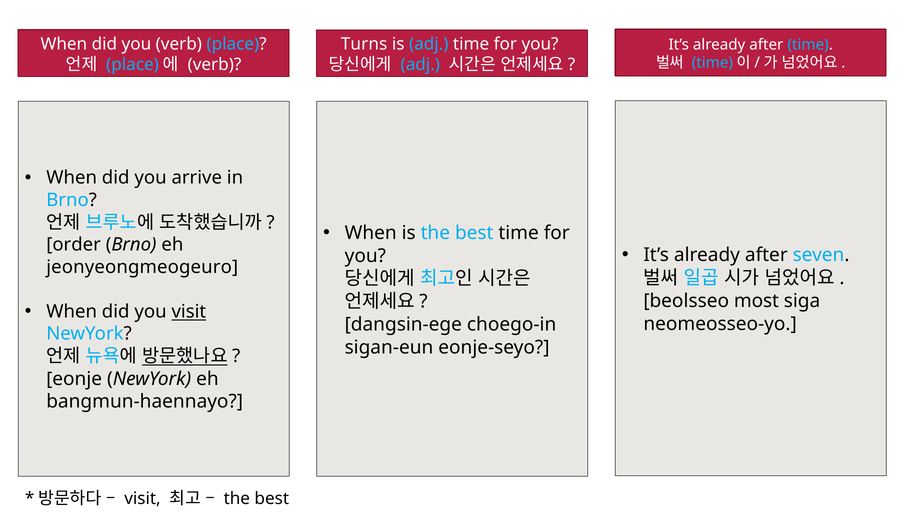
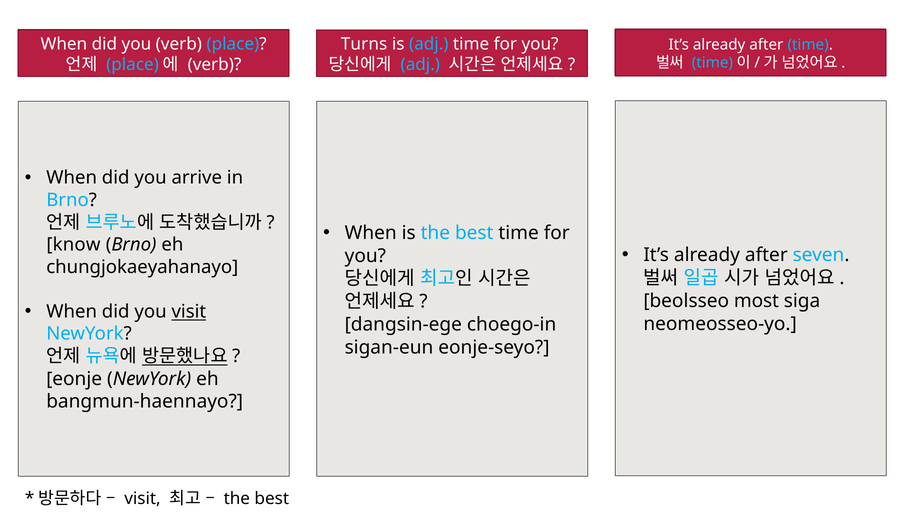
order: order -> know
jeonyeongmeogeuro: jeonyeongmeogeuro -> chungjokaeyahanayo
